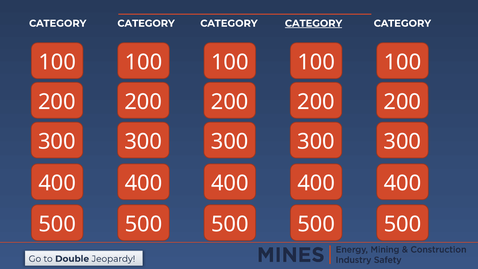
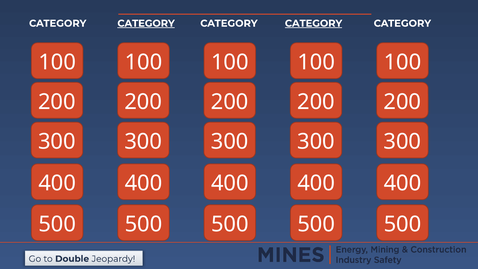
CATEGORY at (146, 23) underline: none -> present
